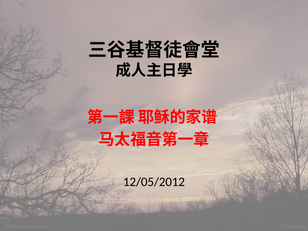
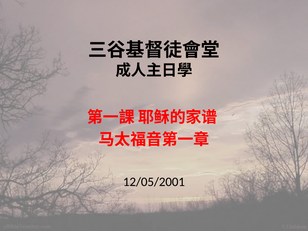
12/05/2012: 12/05/2012 -> 12/05/2001
